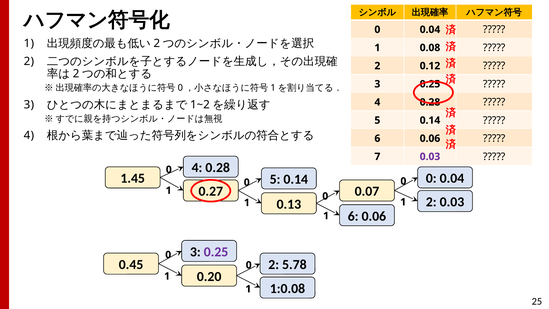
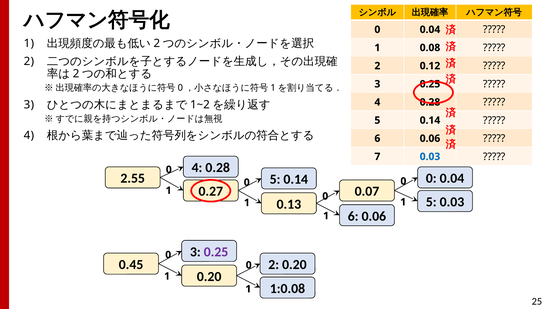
0.03 at (430, 157) colour: purple -> blue
1.45: 1.45 -> 2.55
2 at (431, 202): 2 -> 5
2 5.78: 5.78 -> 0.20
